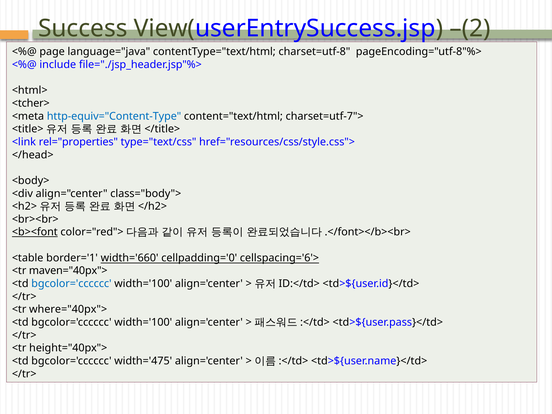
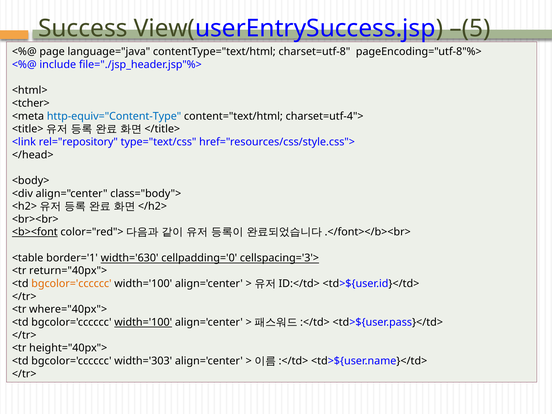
–(2: –(2 -> –(5
charset=utf-7">: charset=utf-7"> -> charset=utf-4">
rel="properties: rel="properties -> rel="repository
width='660: width='660 -> width='630
cellspacing='6'>: cellspacing='6'> -> cellspacing='3'>
maven="40px">: maven="40px"> -> return="40px">
bgcolor='cccccc at (71, 284) colour: blue -> orange
width='100 at (143, 322) underline: none -> present
width='475: width='475 -> width='303
